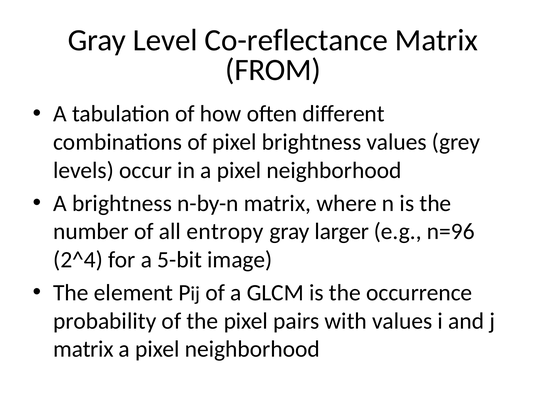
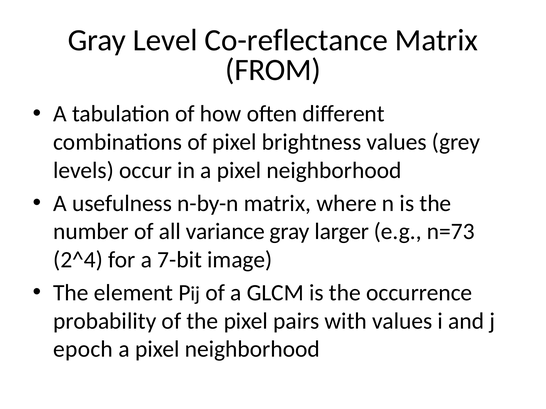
A brightness: brightness -> usefulness
entropy: entropy -> variance
n=96: n=96 -> n=73
5-bit: 5-bit -> 7-bit
matrix at (83, 350): matrix -> epoch
